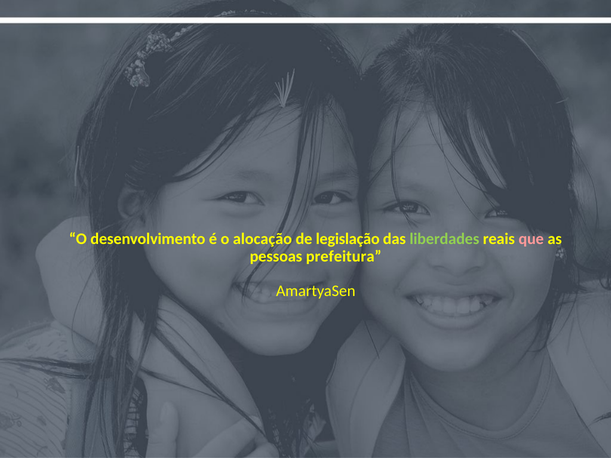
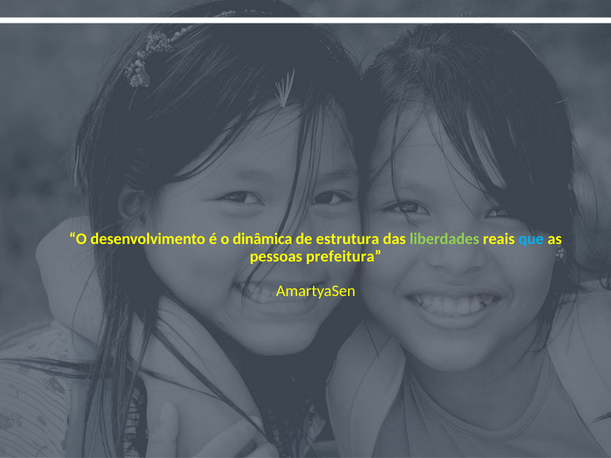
alocação: alocação -> dinâmica
legislação: legislação -> estrutura
que colour: pink -> light blue
